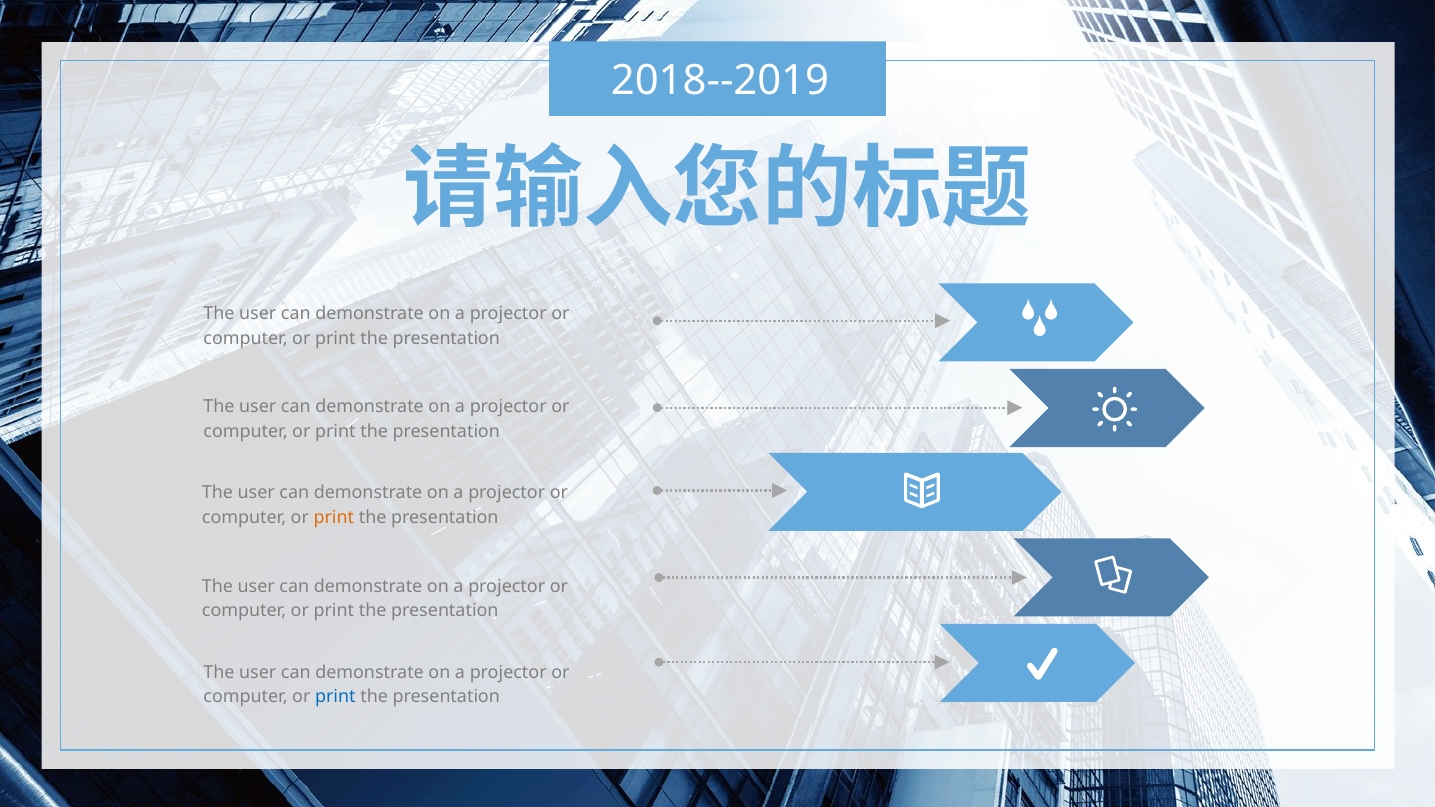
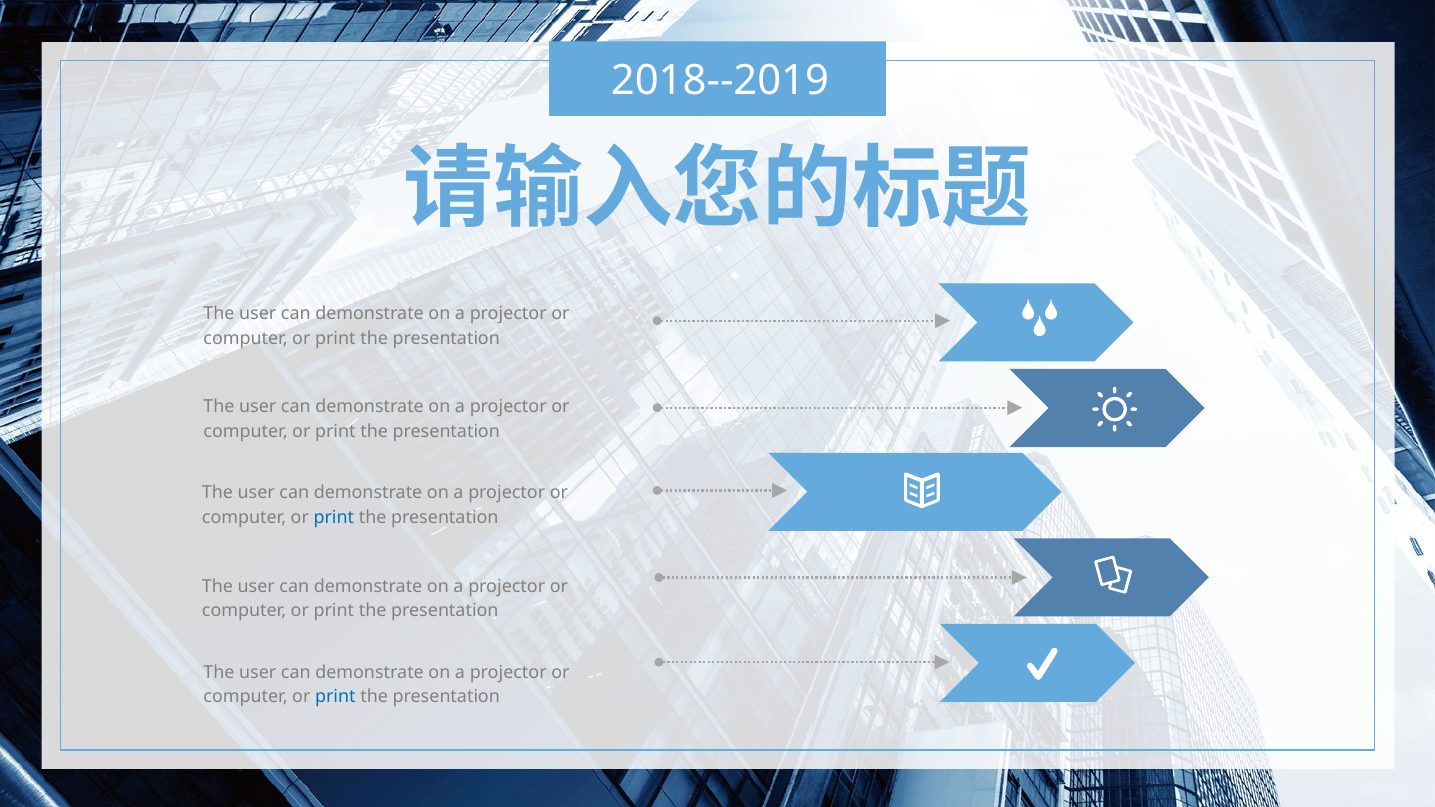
print at (334, 518) colour: orange -> blue
